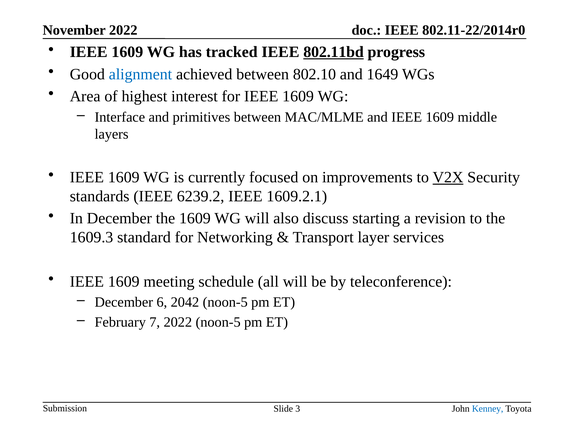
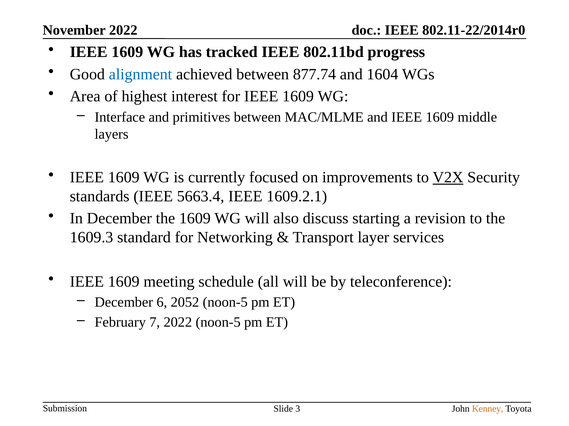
802.11bd underline: present -> none
802.10: 802.10 -> 877.74
1649: 1649 -> 1604
6239.2: 6239.2 -> 5663.4
2042: 2042 -> 2052
Kenney colour: blue -> orange
